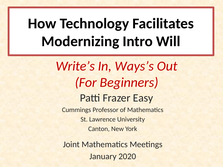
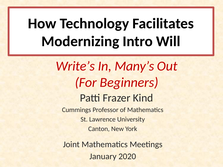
Ways’s: Ways’s -> Many’s
Easy: Easy -> Kind
